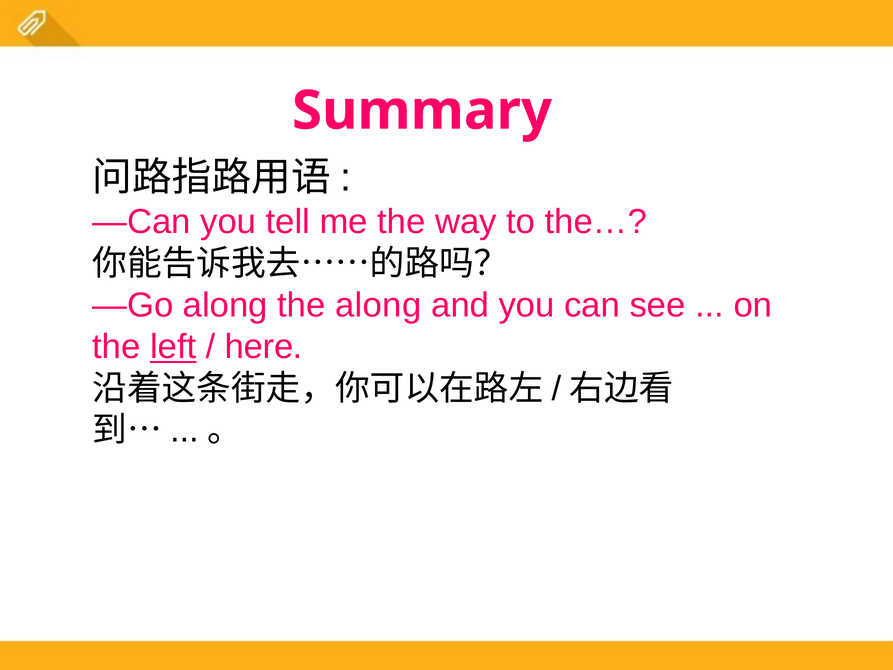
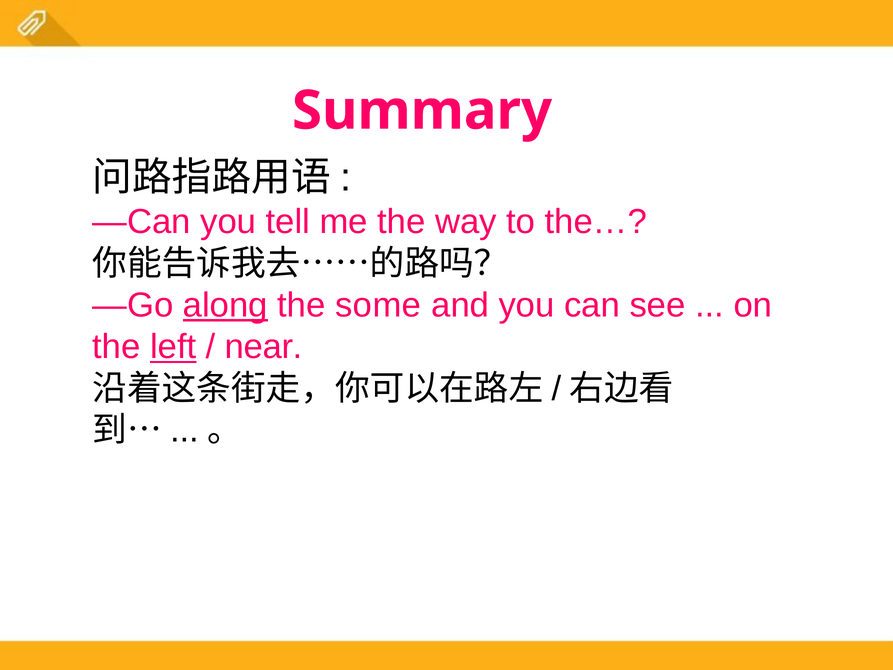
along at (225, 305) underline: none -> present
the along: along -> some
here: here -> near
